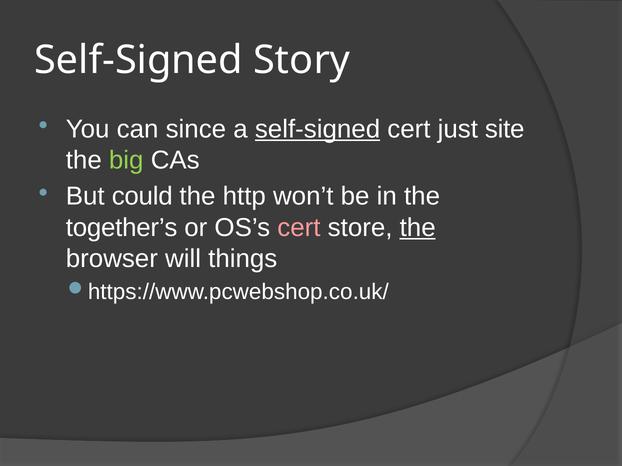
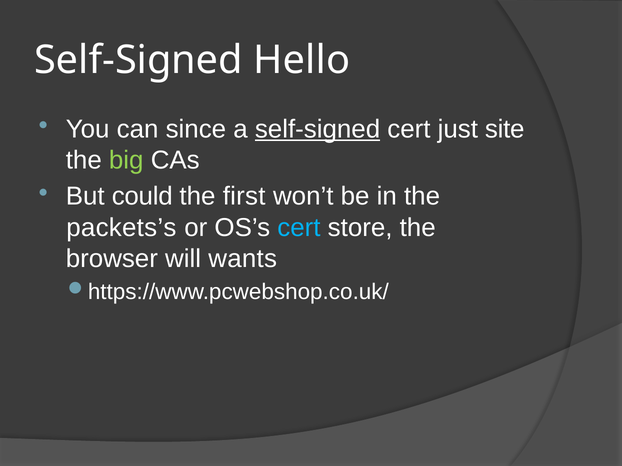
Story: Story -> Hello
http: http -> first
together’s: together’s -> packets’s
cert at (299, 228) colour: pink -> light blue
the at (418, 228) underline: present -> none
things: things -> wants
